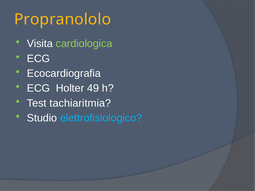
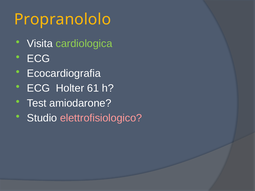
49: 49 -> 61
tachiaritmia: tachiaritmia -> amiodarone
elettrofisiologico colour: light blue -> pink
